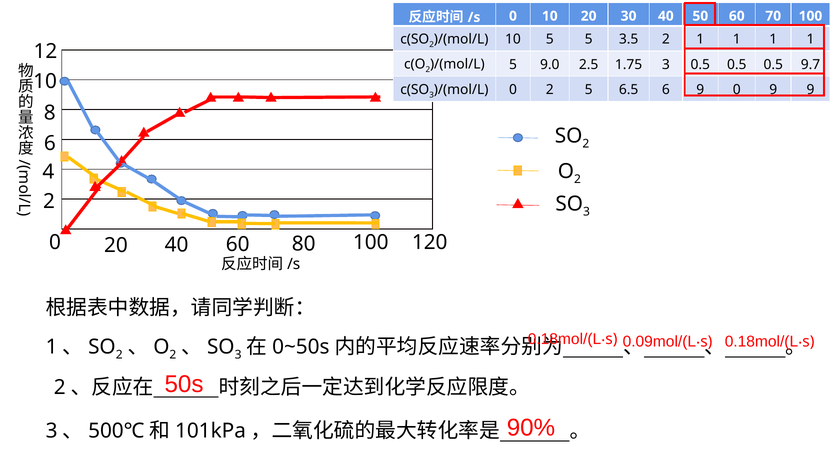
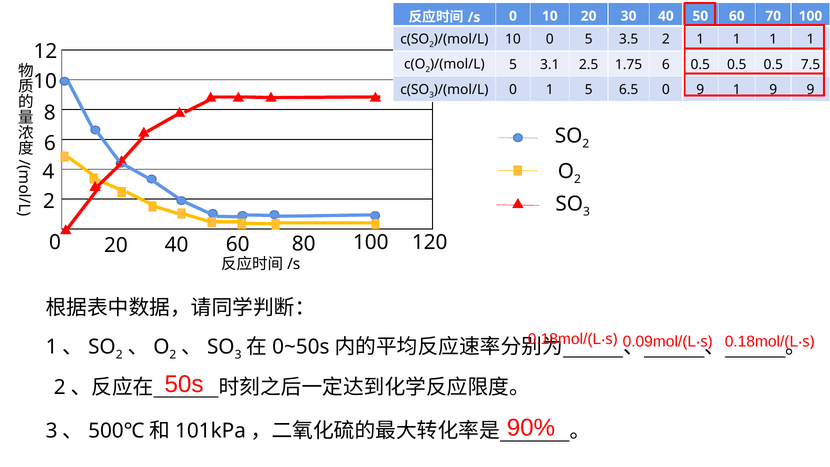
10 5: 5 -> 0
9.0: 9.0 -> 3.1
1.75 3: 3 -> 6
9.7: 9.7 -> 7.5
0 2: 2 -> 1
6.5 6: 6 -> 0
9 0: 0 -> 1
